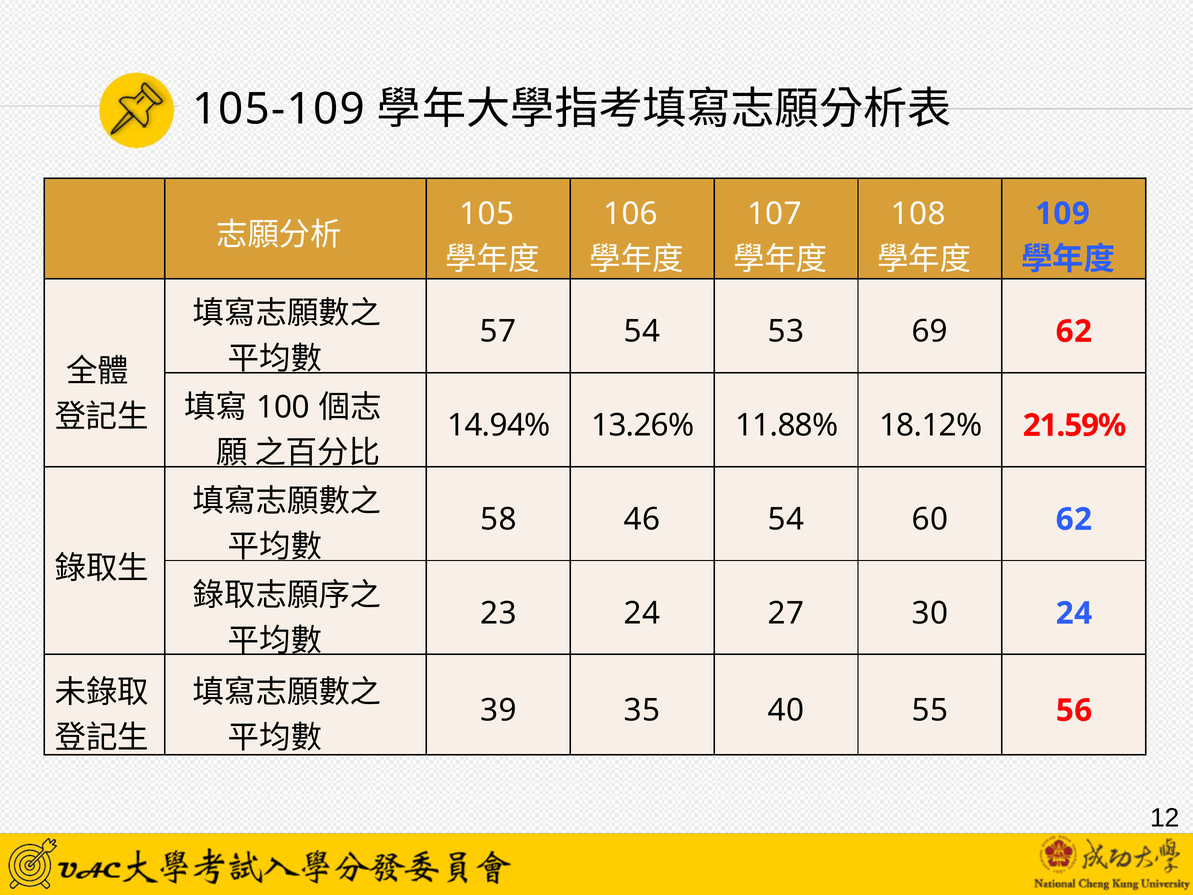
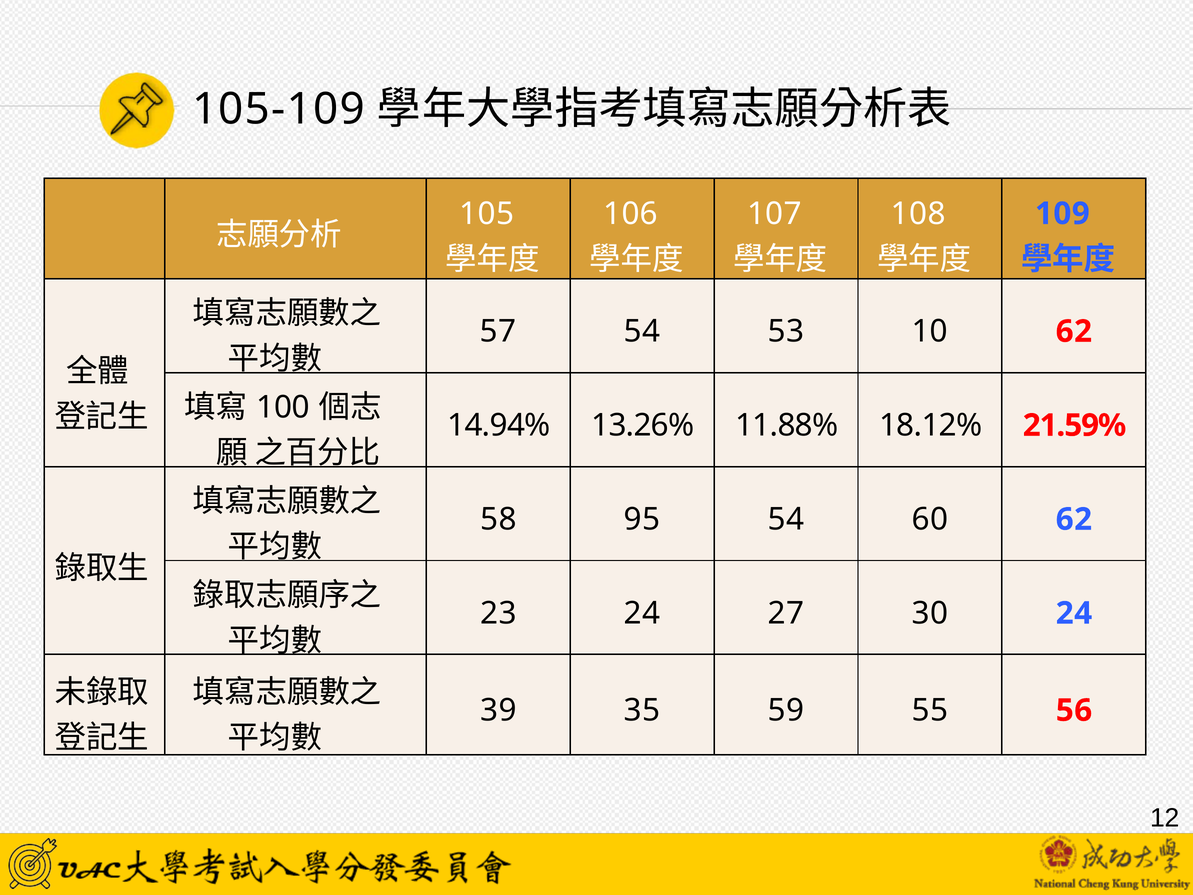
69: 69 -> 10
46: 46 -> 95
40: 40 -> 59
